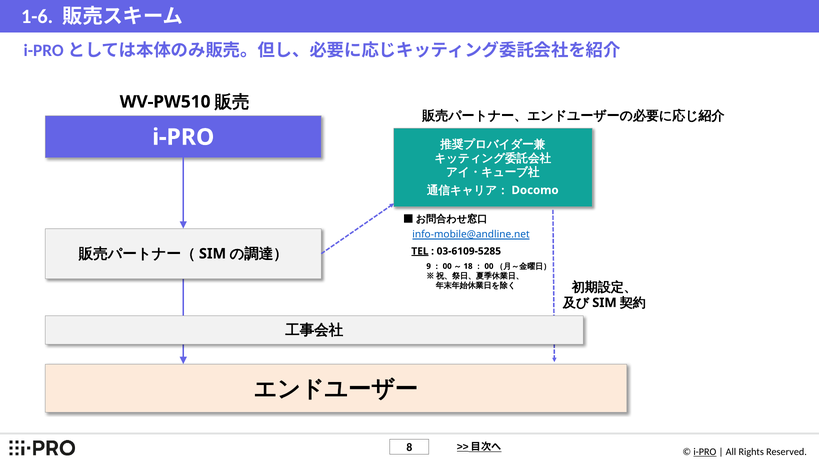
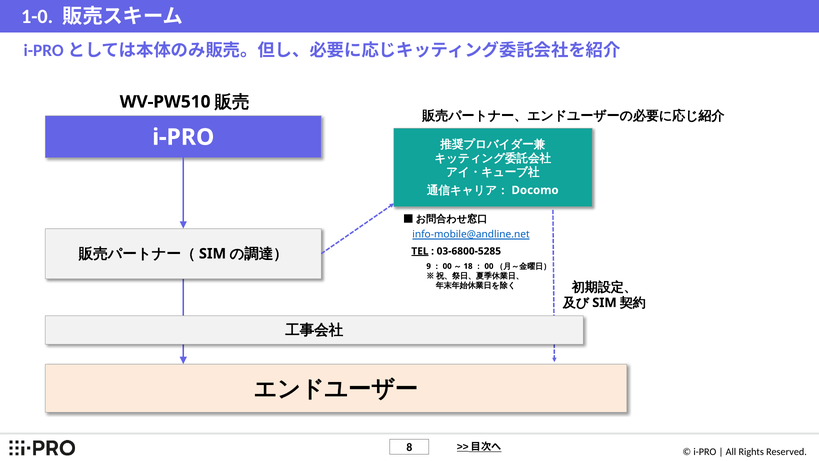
1-6: 1-6 -> 1-0
03-6109-5285: 03-6109-5285 -> 03-6800-5285
i-PRO at (705, 451) underline: present -> none
